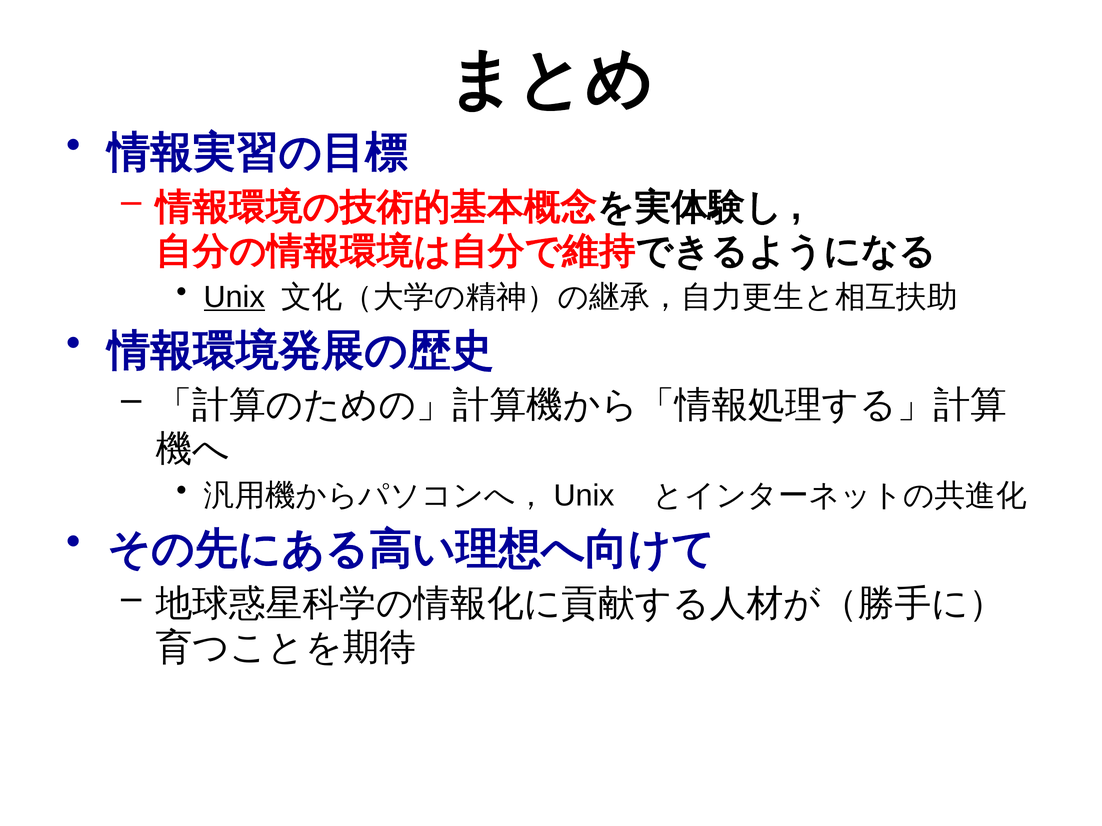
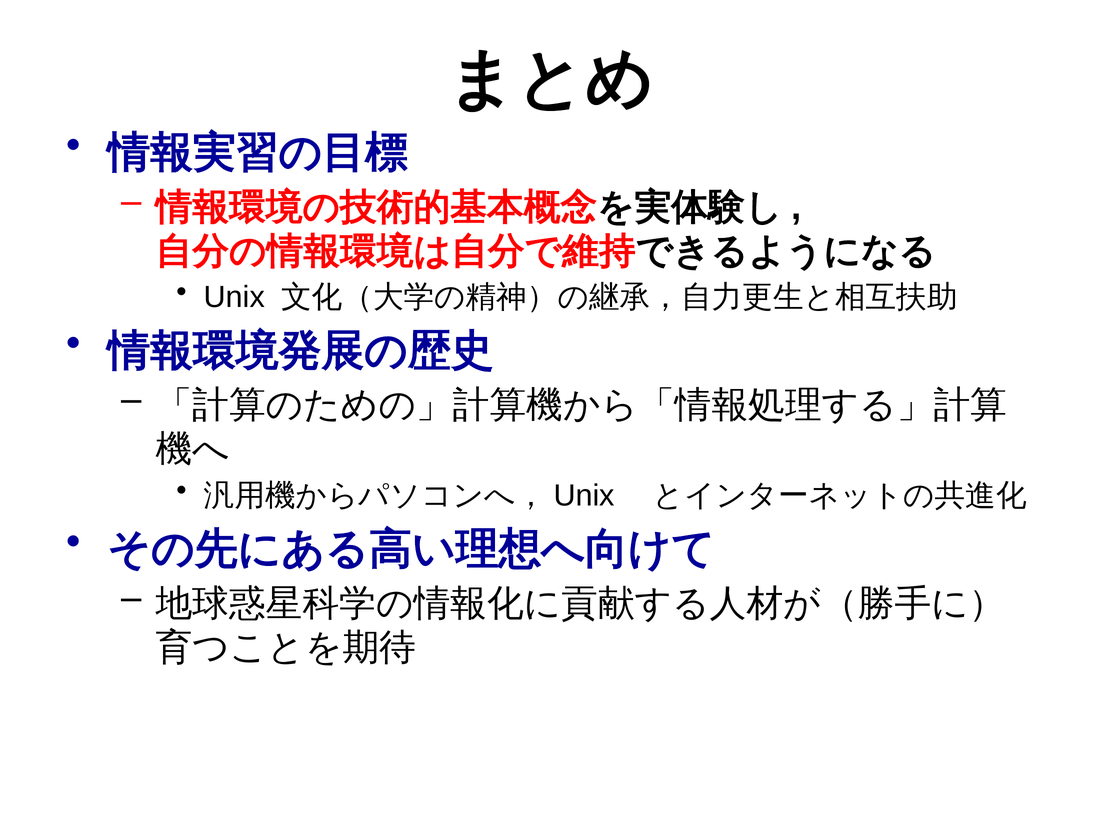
Unix underline: present -> none
